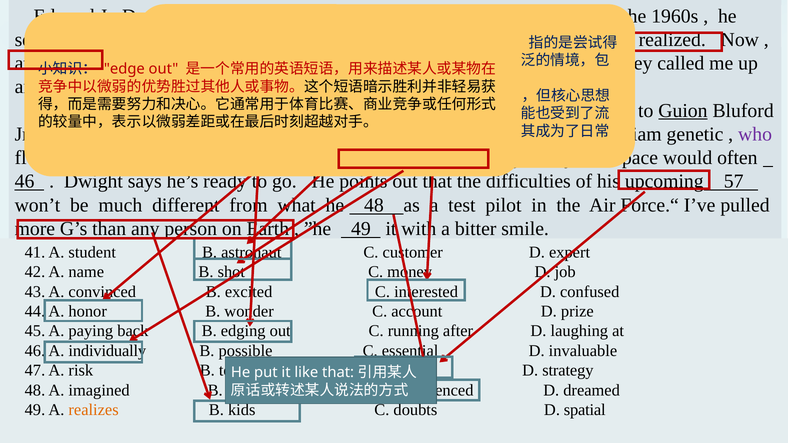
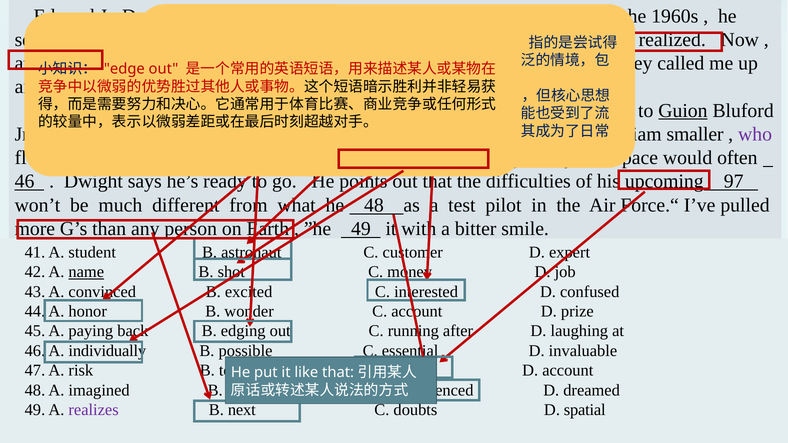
genetic: genetic -> smaller
57: 57 -> 97
name underline: none -> present
D strategy: strategy -> account
realizes colour: orange -> purple
kids: kids -> next
